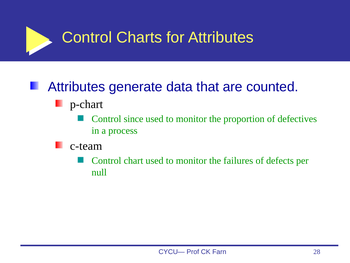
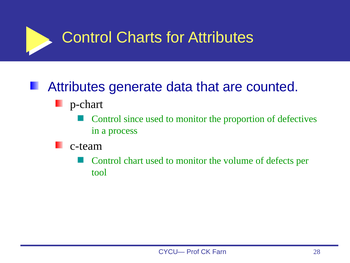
failures: failures -> volume
null: null -> tool
